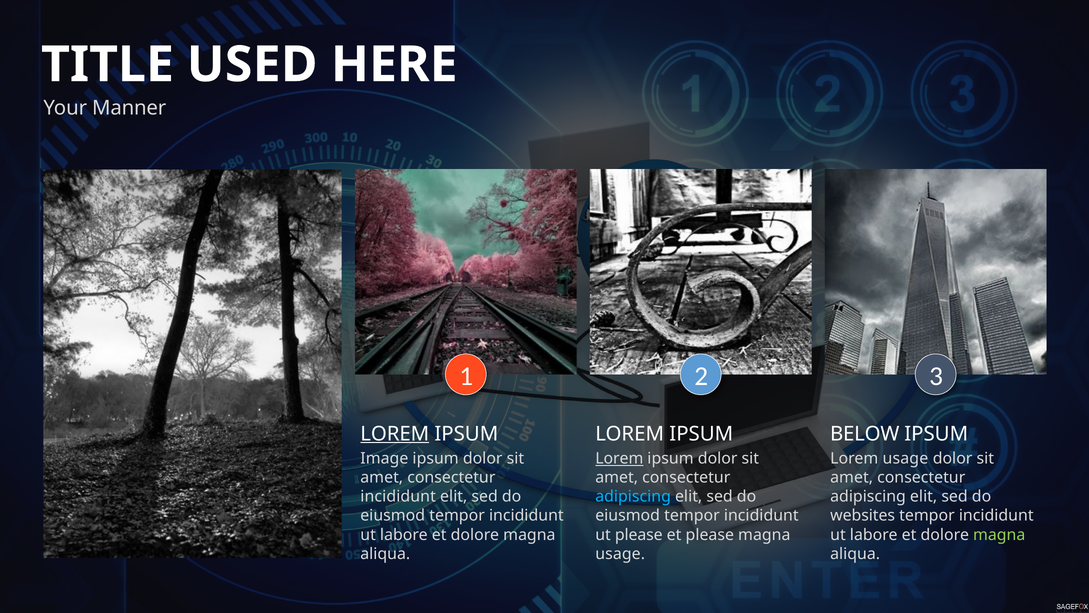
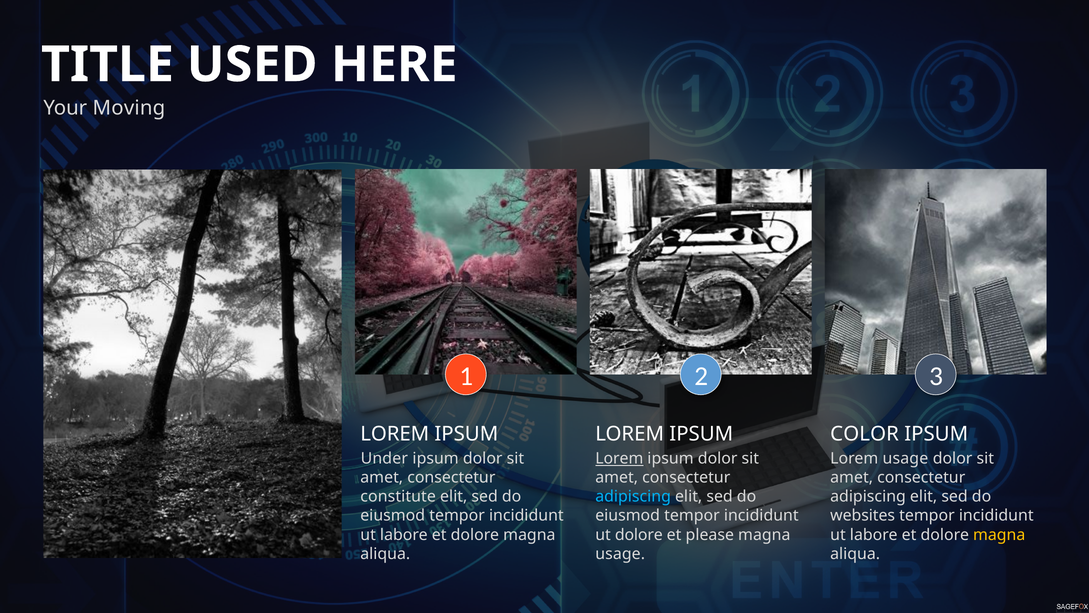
Manner: Manner -> Moving
LOREM at (395, 433) underline: present -> none
BELOW: BELOW -> COLOR
Image: Image -> Under
incididunt at (398, 496): incididunt -> constitute
ut please: please -> dolore
magna at (999, 534) colour: light green -> yellow
